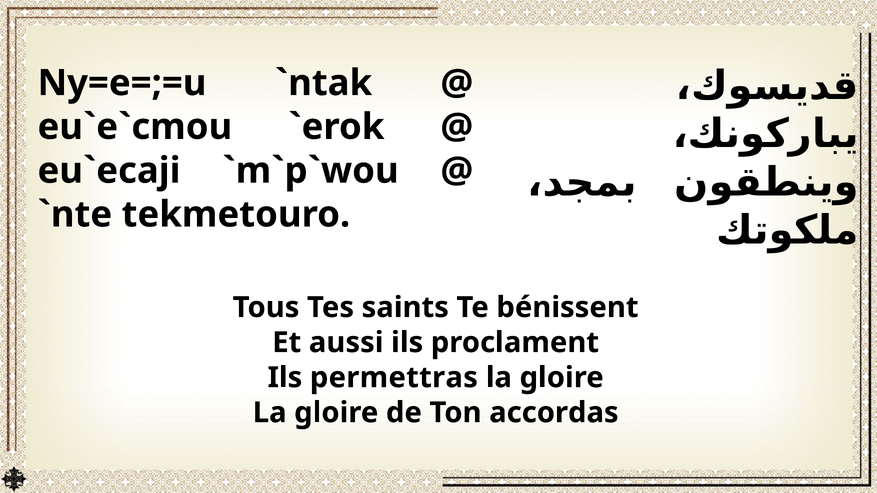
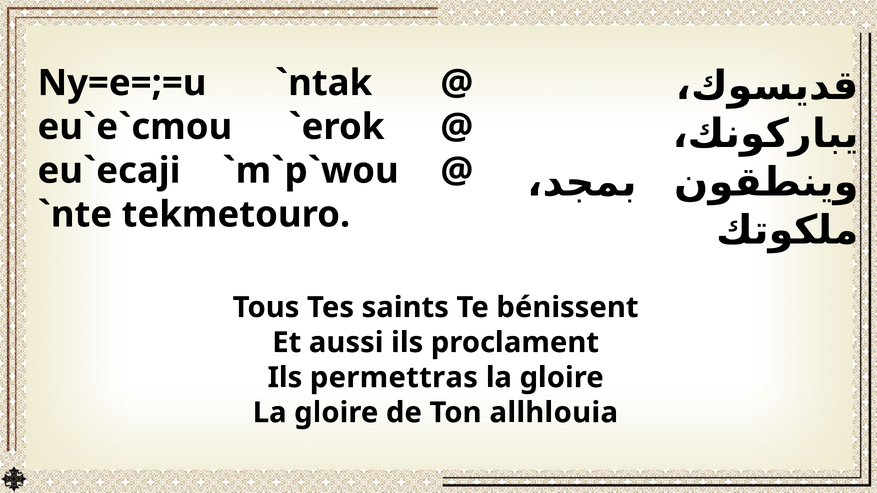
accordas: accordas -> allhlouia
